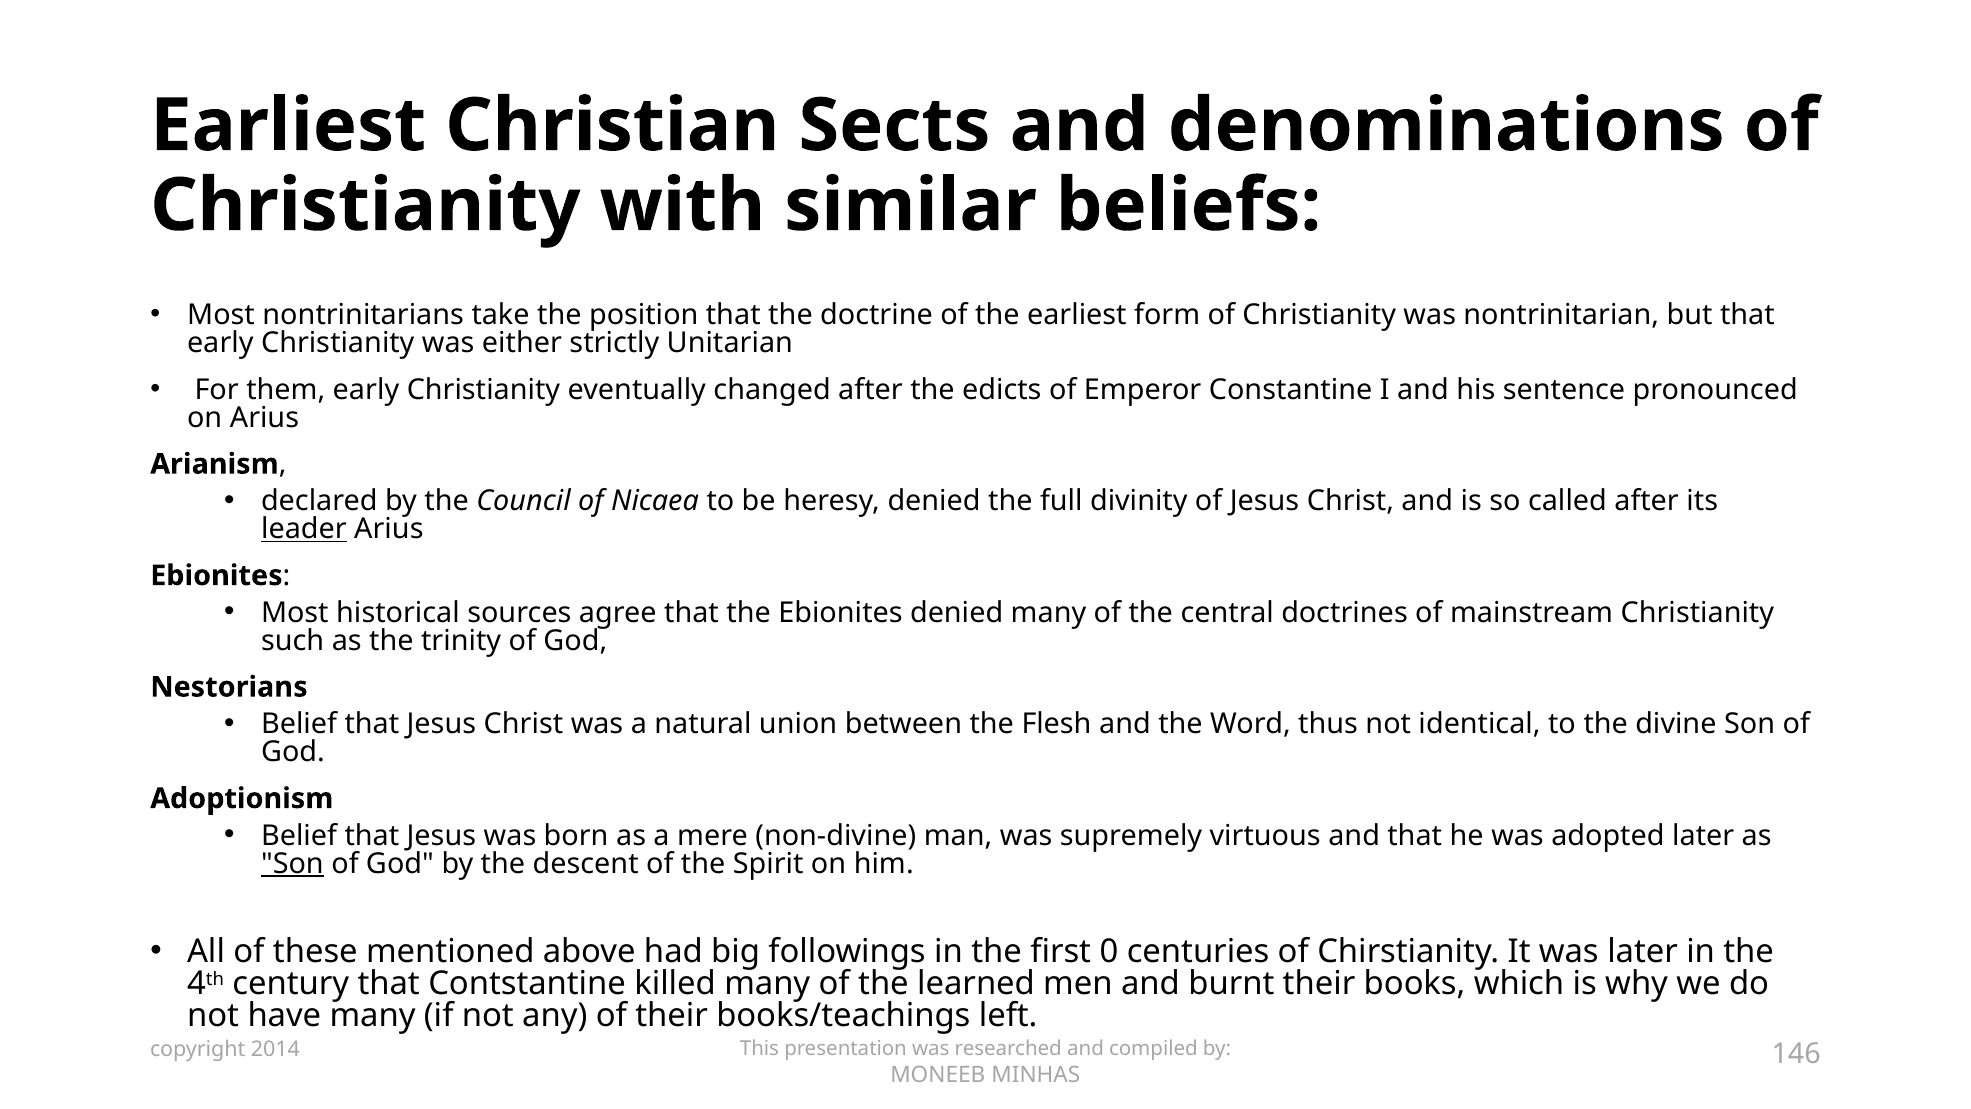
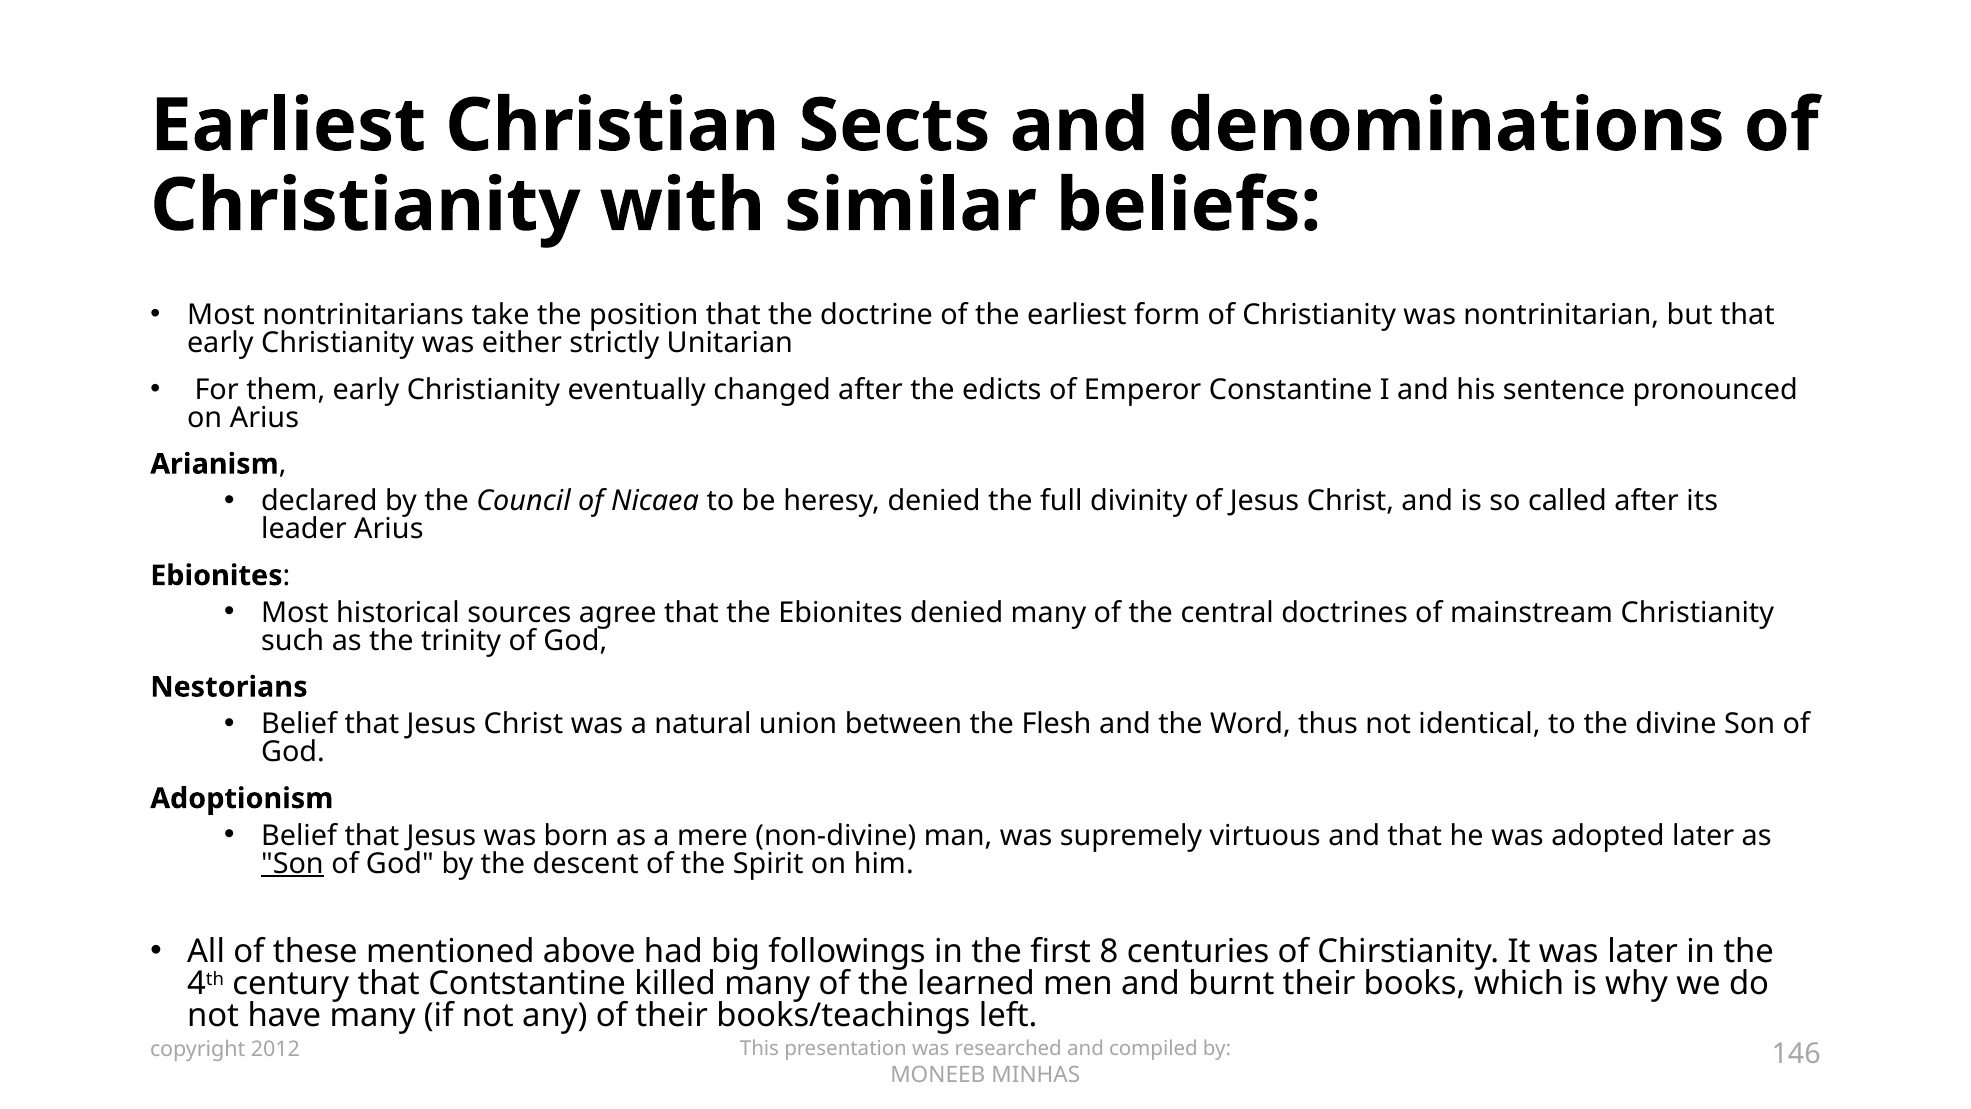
leader underline: present -> none
0: 0 -> 8
2014: 2014 -> 2012
